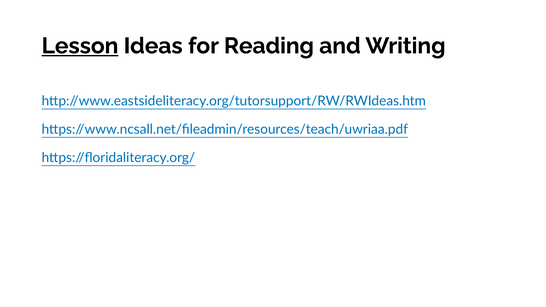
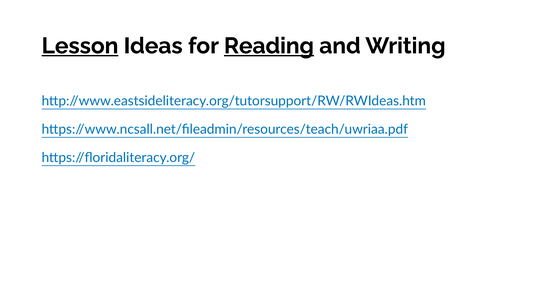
Reading underline: none -> present
